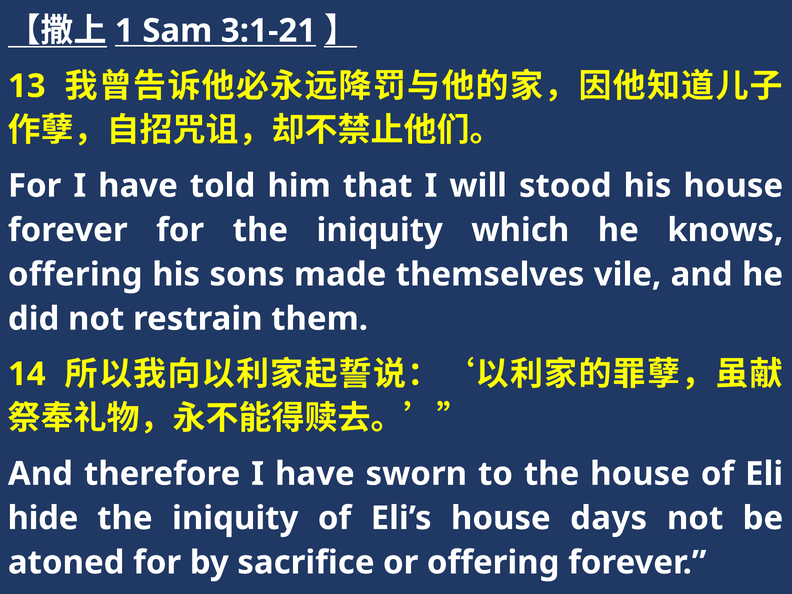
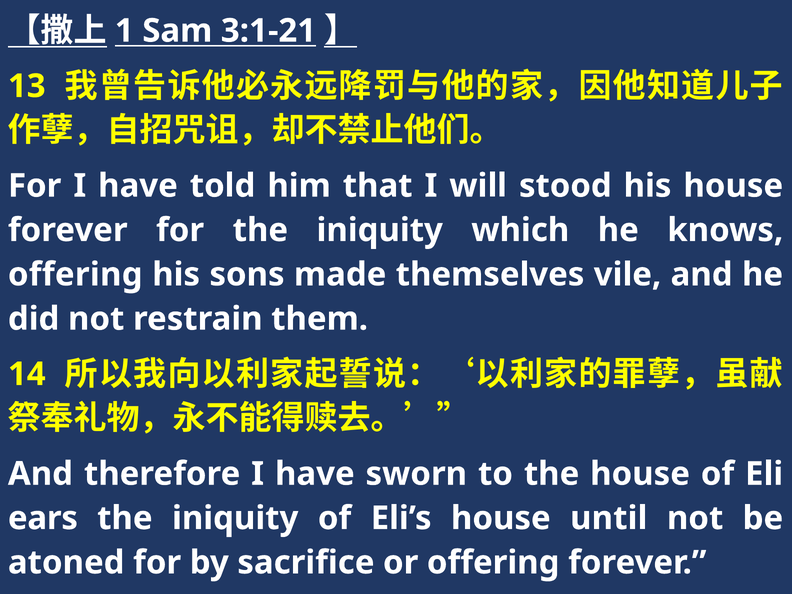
hide: hide -> ears
days: days -> until
